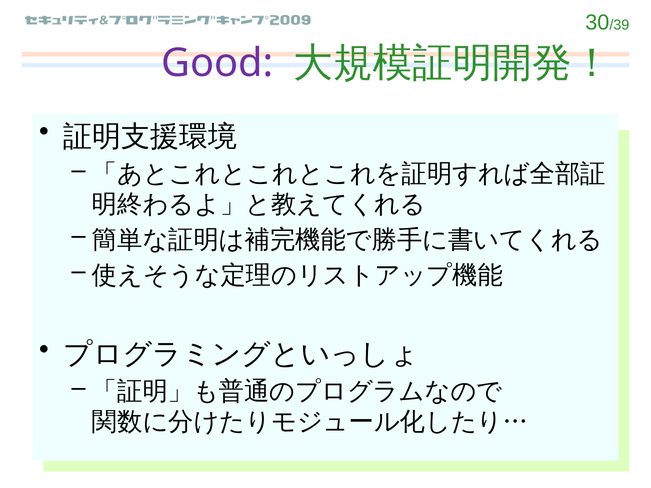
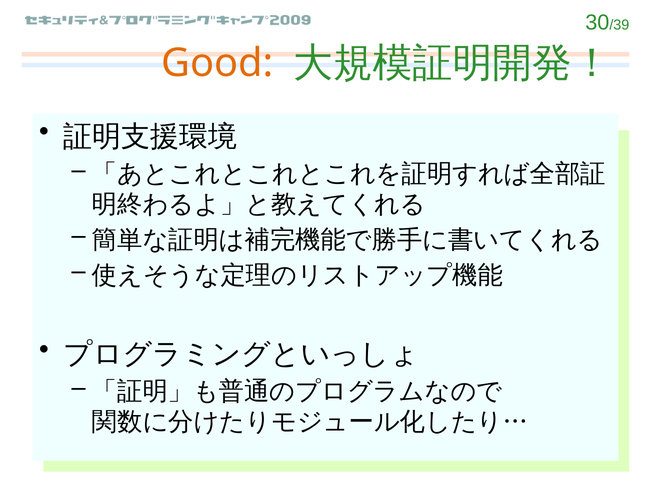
Good colour: purple -> orange
